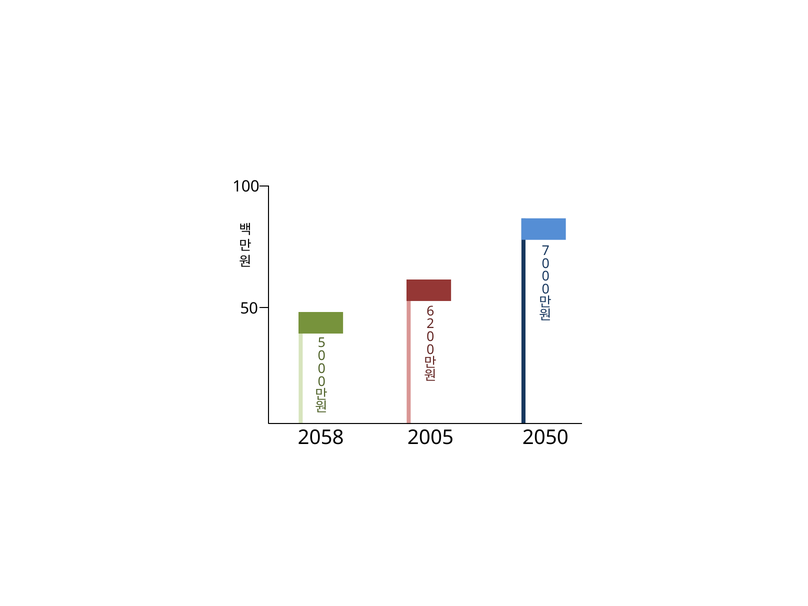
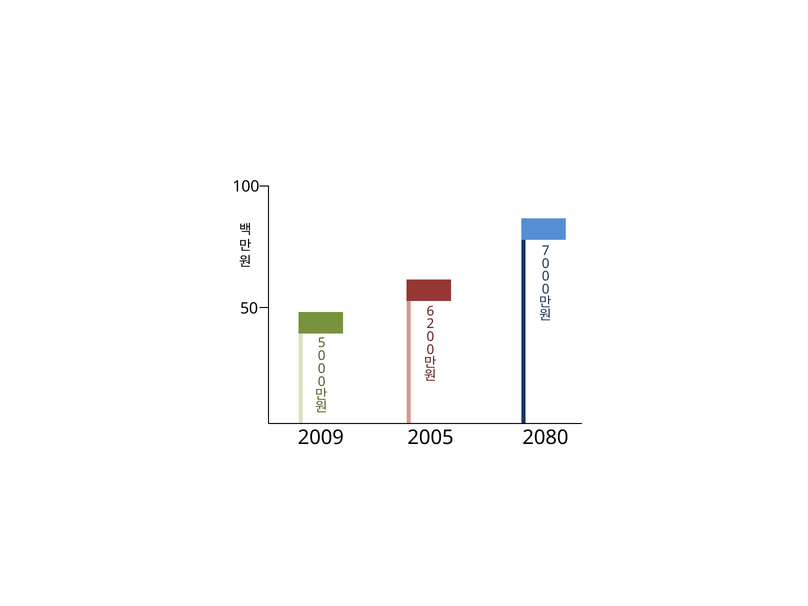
2058: 2058 -> 2009
2050: 2050 -> 2080
